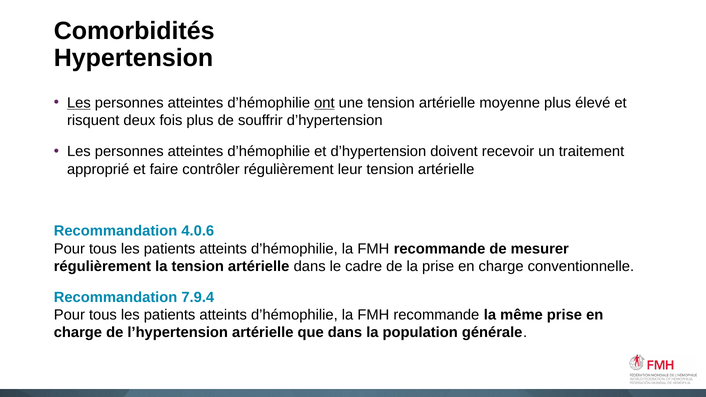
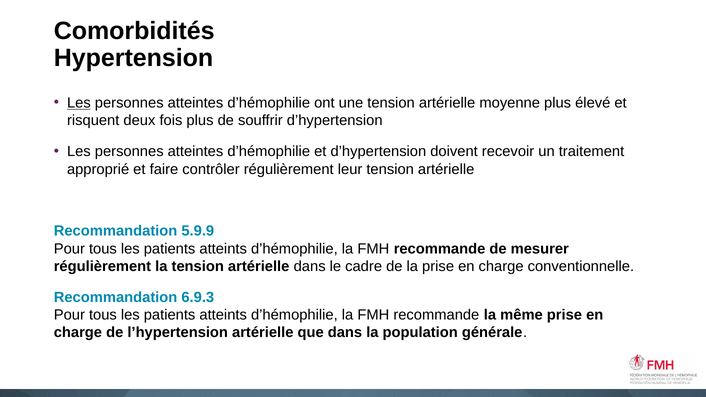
ont underline: present -> none
4.0.6: 4.0.6 -> 5.9.9
7.9.4: 7.9.4 -> 6.9.3
